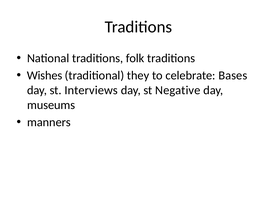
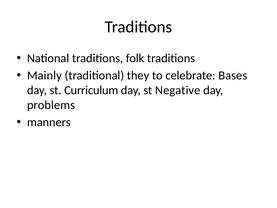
Wishes: Wishes -> Mainly
Interviews: Interviews -> Curriculum
museums: museums -> problems
